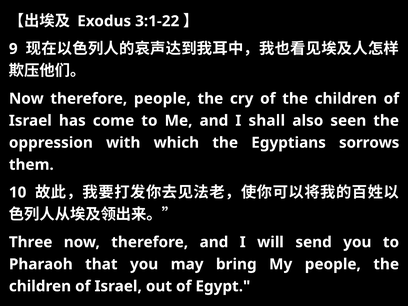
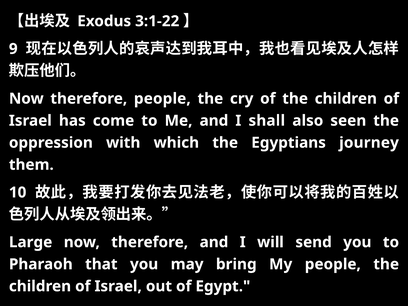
sorrows: sorrows -> journey
Three: Three -> Large
